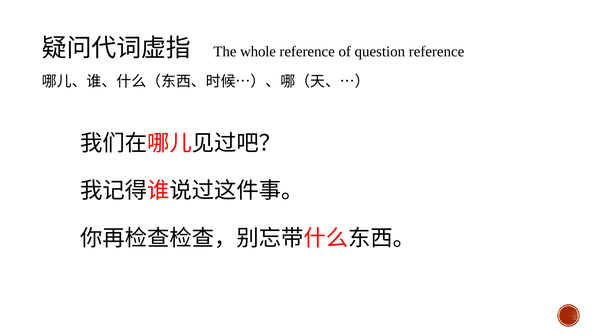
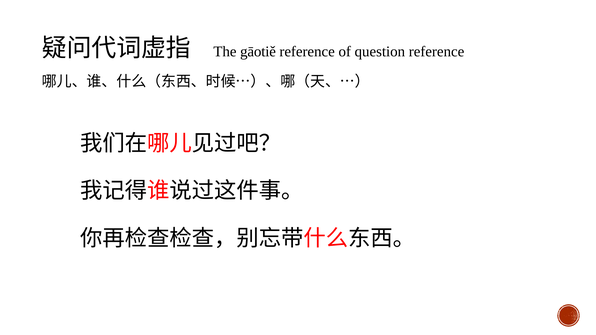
whole: whole -> gāotiě
